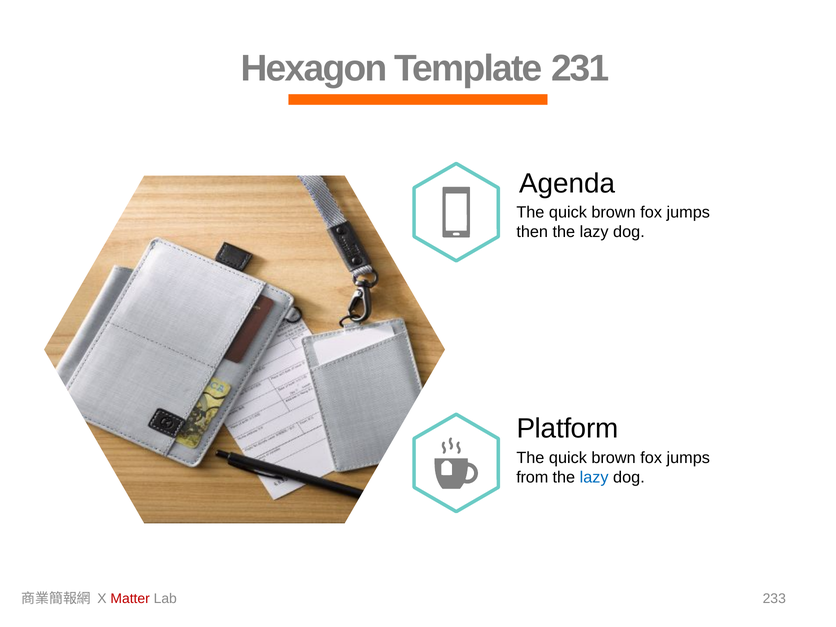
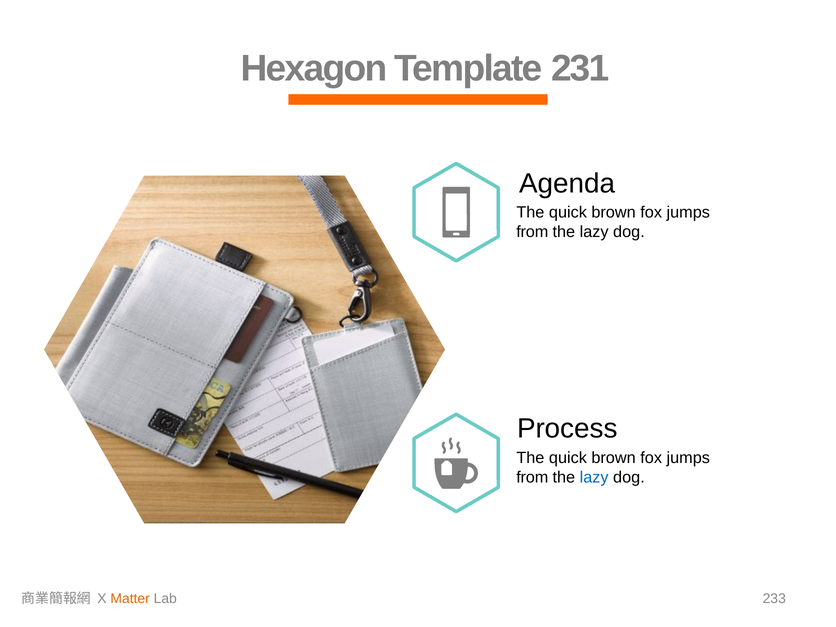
then at (532, 232): then -> from
Platform: Platform -> Process
Matter colour: red -> orange
